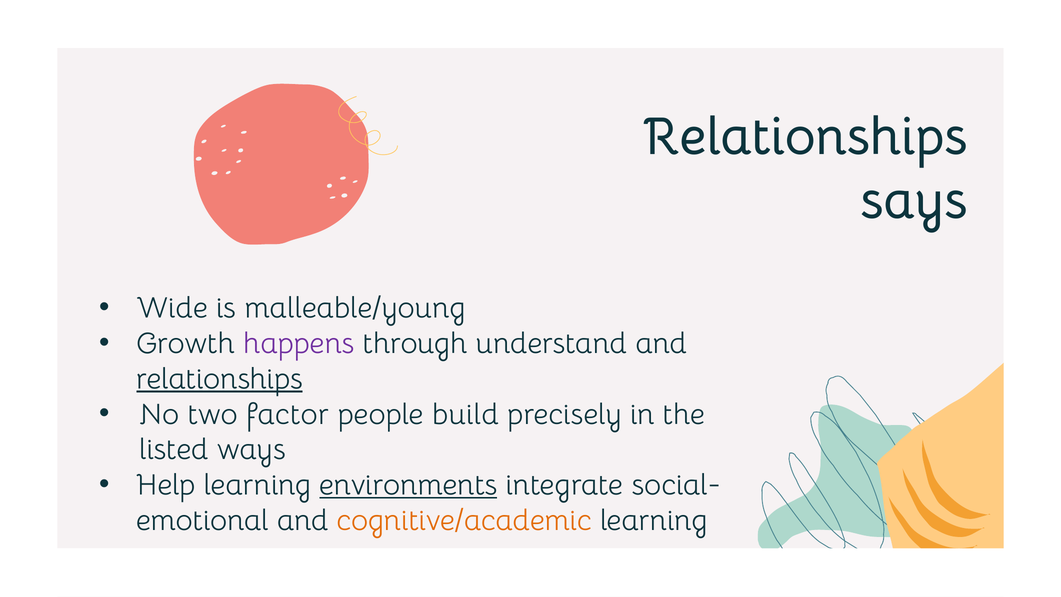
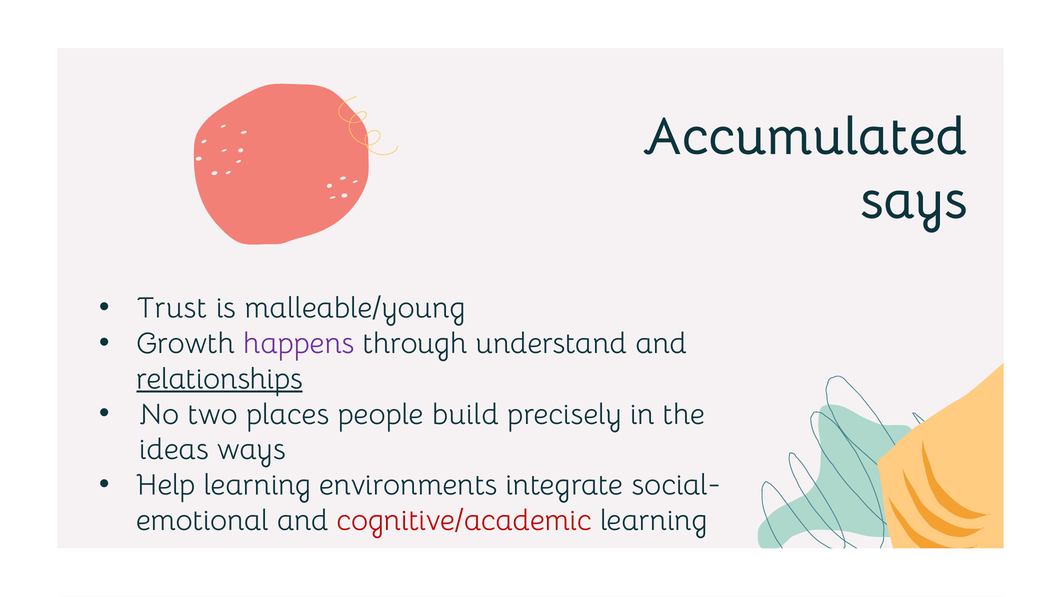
Relationships at (805, 137): Relationships -> Accumulated
Wide: Wide -> Trust
factor: factor -> places
listed: listed -> ideas
environments underline: present -> none
cognitive/academic colour: orange -> red
